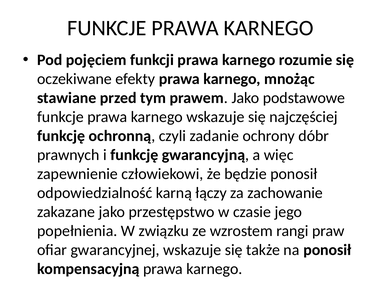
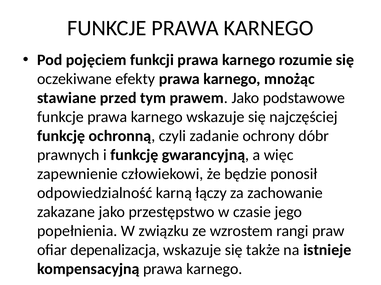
gwarancyjnej: gwarancyjnej -> depenalizacja
na ponosił: ponosił -> istnieje
